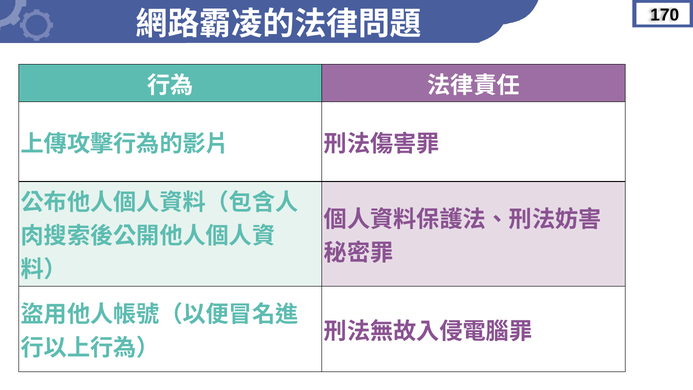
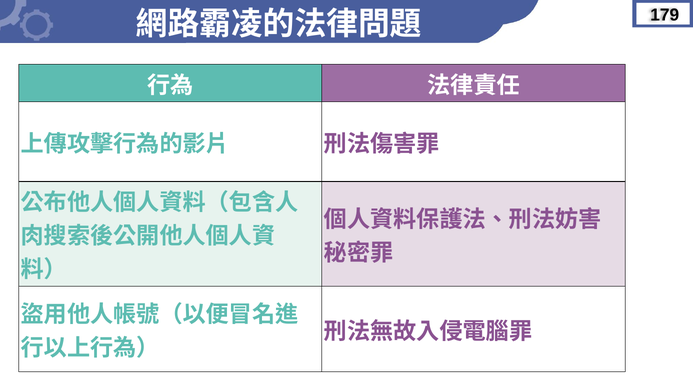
170: 170 -> 179
